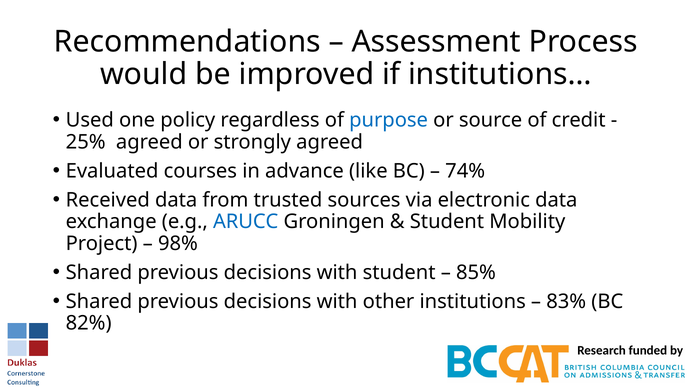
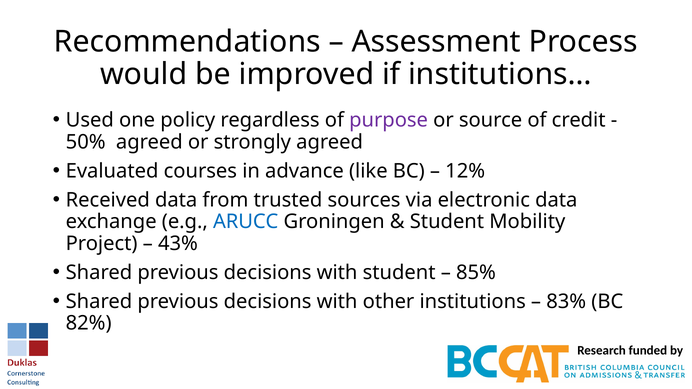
purpose colour: blue -> purple
25%: 25% -> 50%
74%: 74% -> 12%
98%: 98% -> 43%
